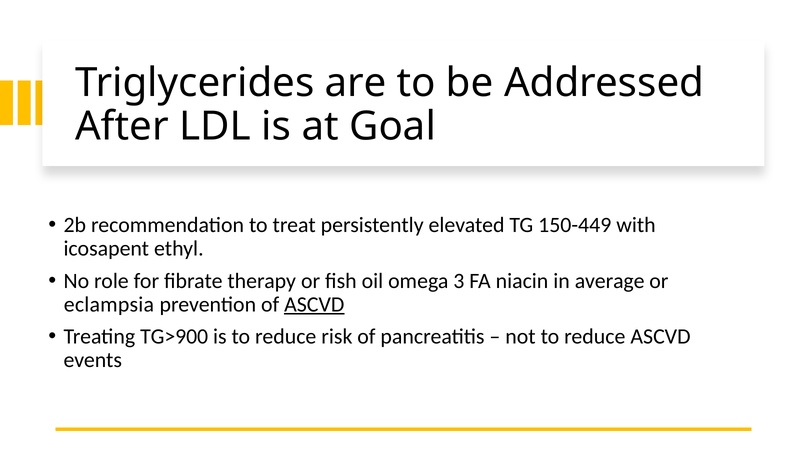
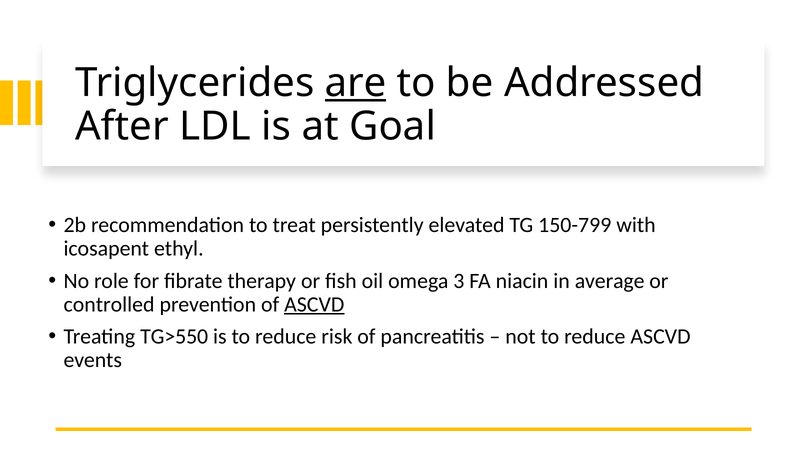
are underline: none -> present
150-449: 150-449 -> 150-799
eclampsia: eclampsia -> controlled
TG>900: TG>900 -> TG>550
